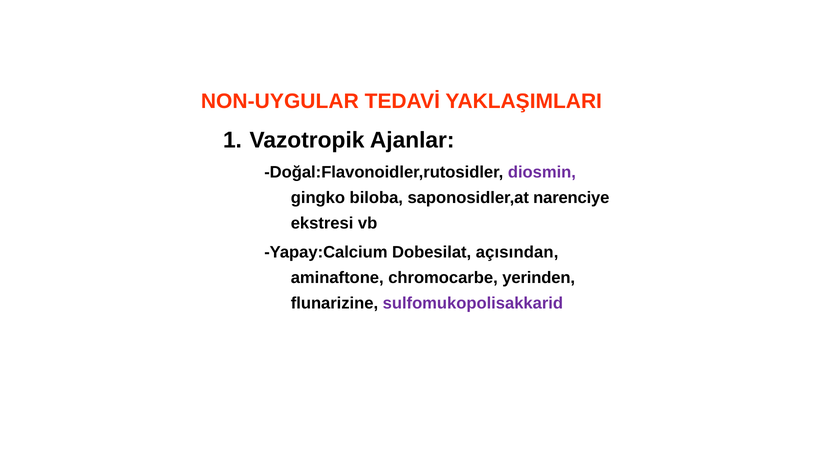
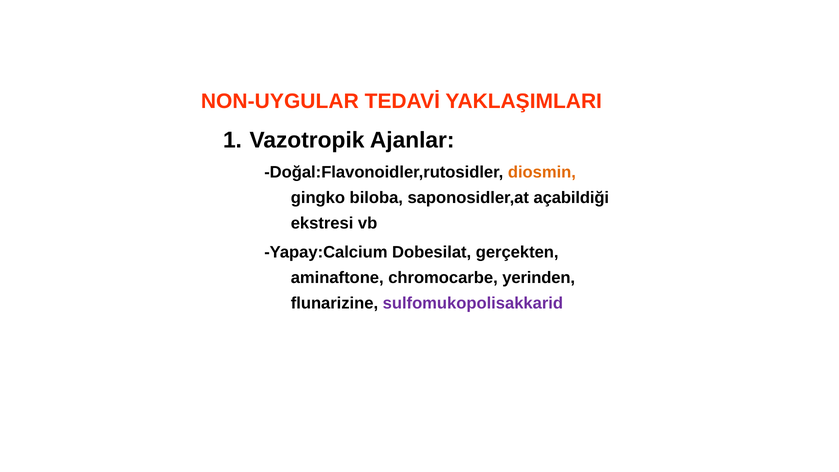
diosmin colour: purple -> orange
narenciye: narenciye -> açabildiği
açısından: açısından -> gerçekten
